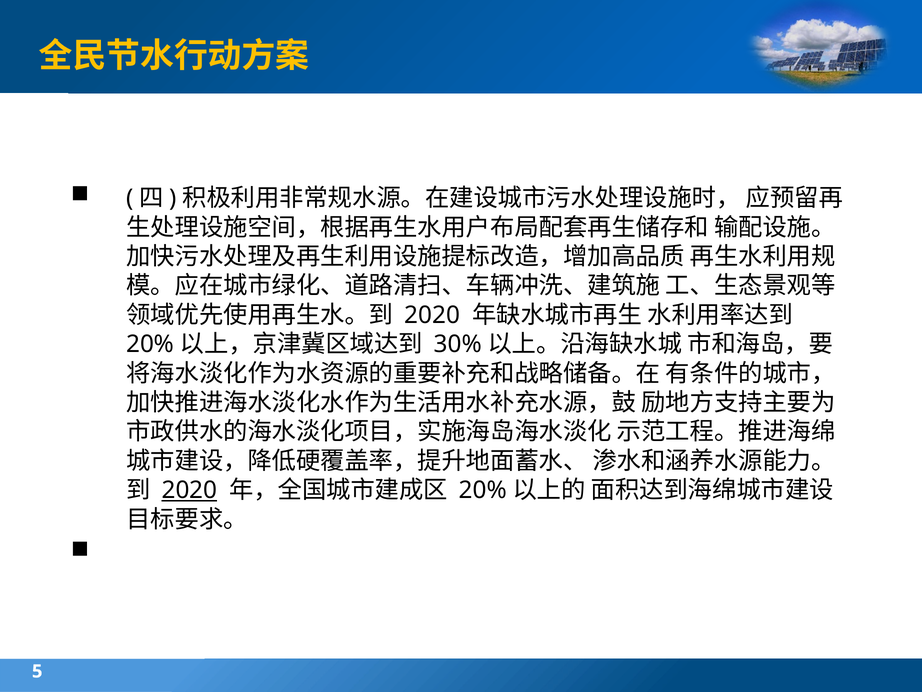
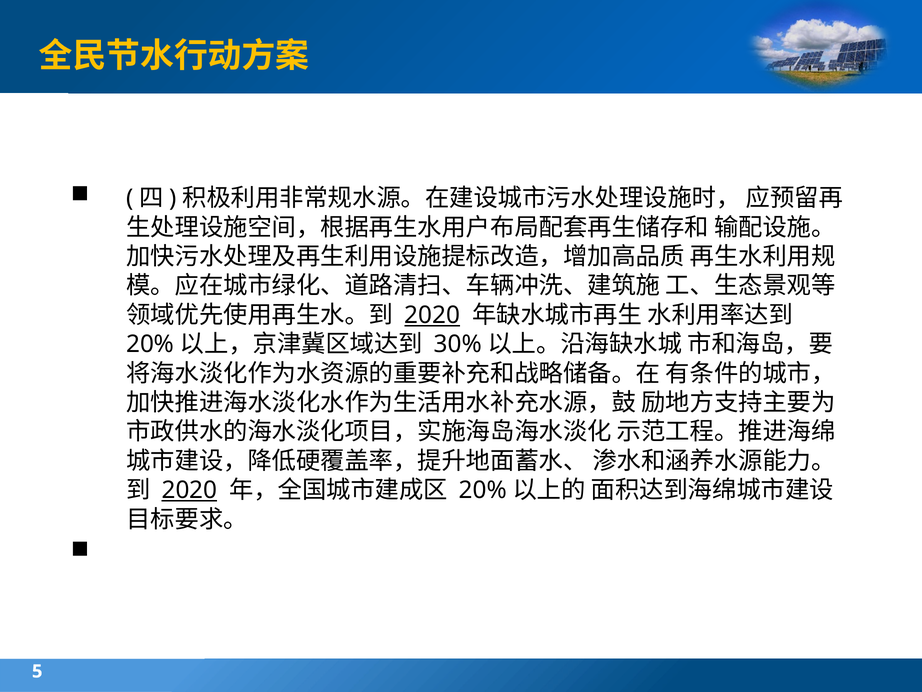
2020 at (432, 315) underline: none -> present
